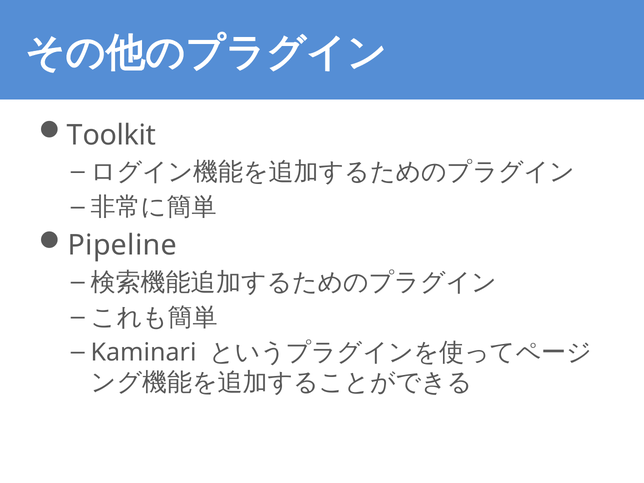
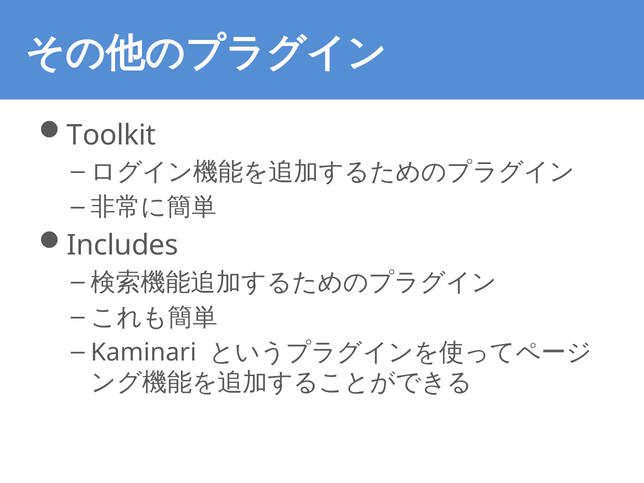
Pipeline: Pipeline -> Includes
